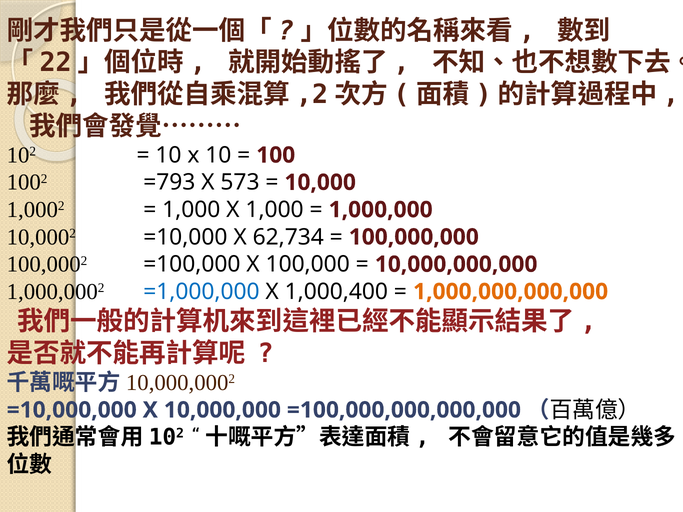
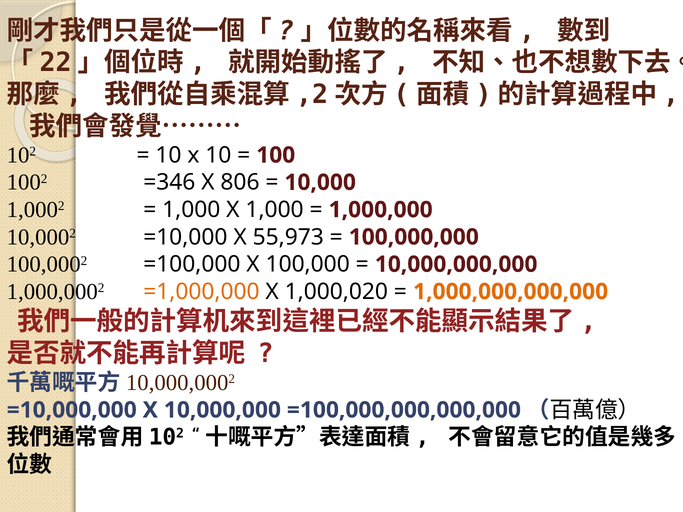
=793: =793 -> =346
573: 573 -> 806
62,734: 62,734 -> 55,973
=1,000,000 colour: blue -> orange
1,000,400: 1,000,400 -> 1,000,020
